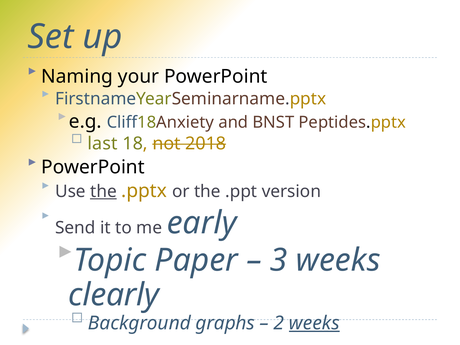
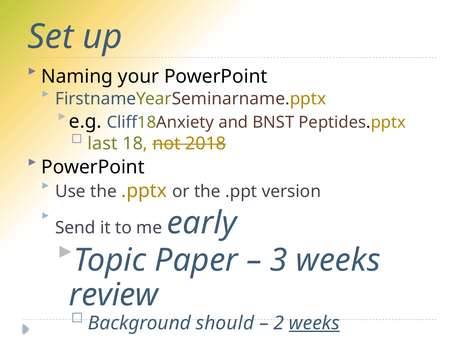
the at (103, 191) underline: present -> none
clearly: clearly -> review
graphs: graphs -> should
